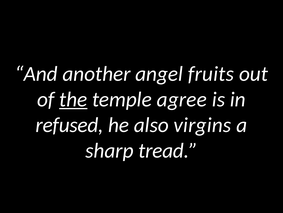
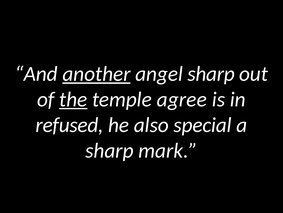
another underline: none -> present
angel fruits: fruits -> sharp
virgins: virgins -> special
tread: tread -> mark
